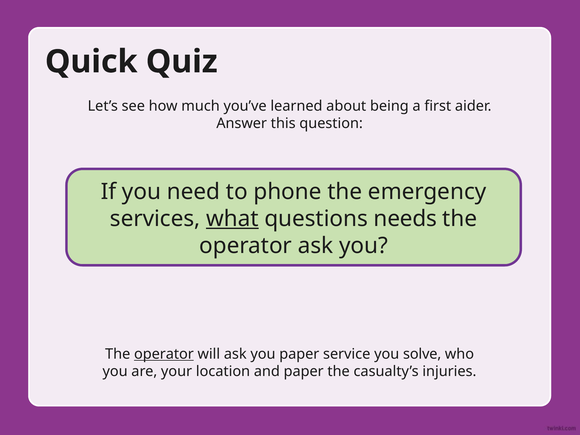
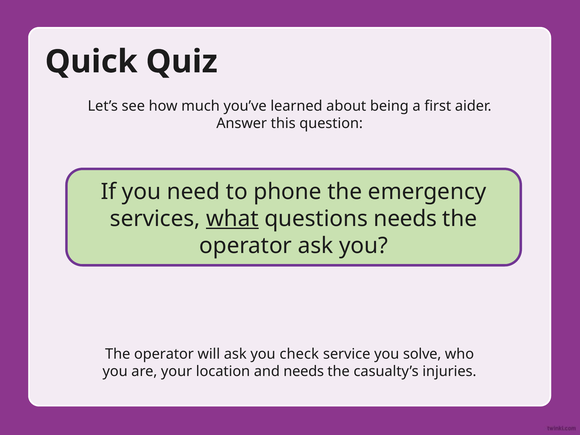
operator at (164, 354) underline: present -> none
you paper: paper -> check
and paper: paper -> needs
